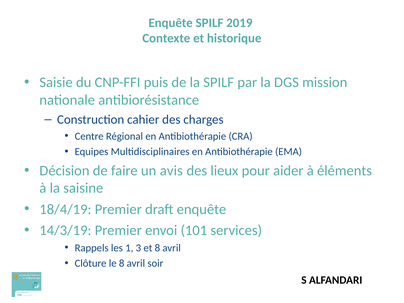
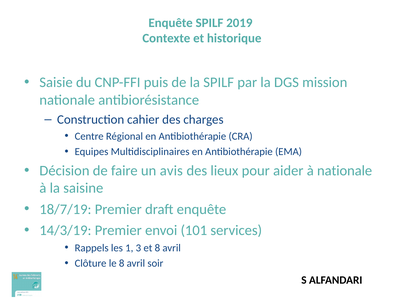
à éléments: éléments -> nationale
18/4/19: 18/4/19 -> 18/7/19
